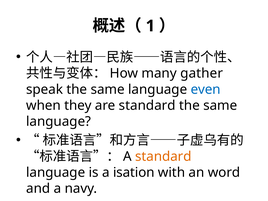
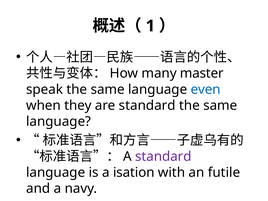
gather: gather -> master
standard at (163, 156) colour: orange -> purple
word: word -> futile
